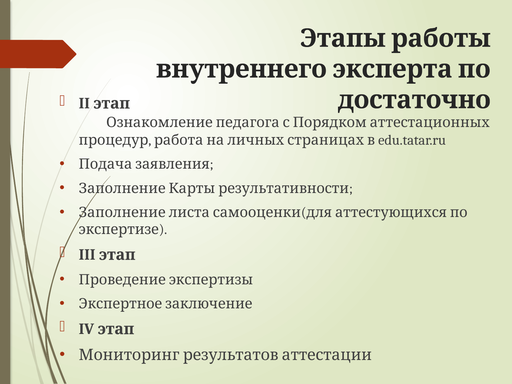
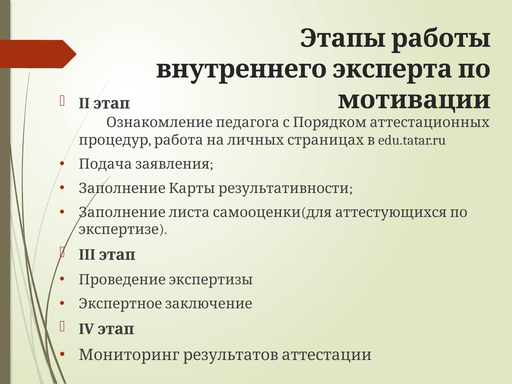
достаточно: достаточно -> мотивации
